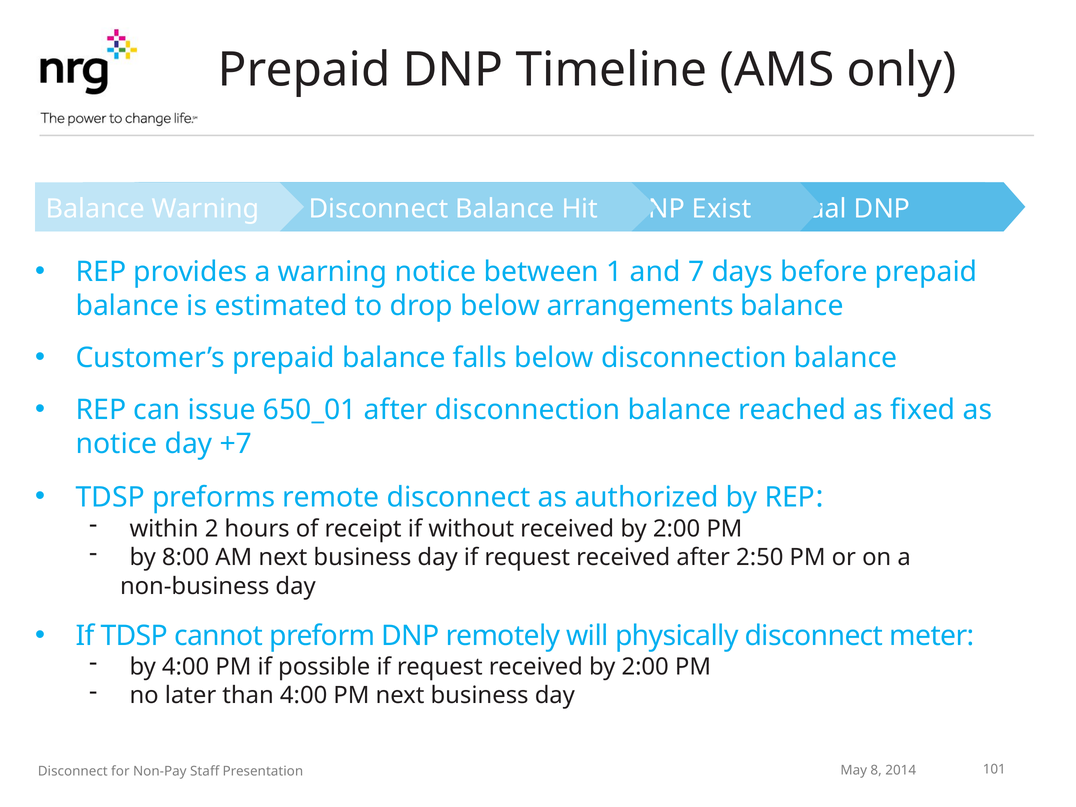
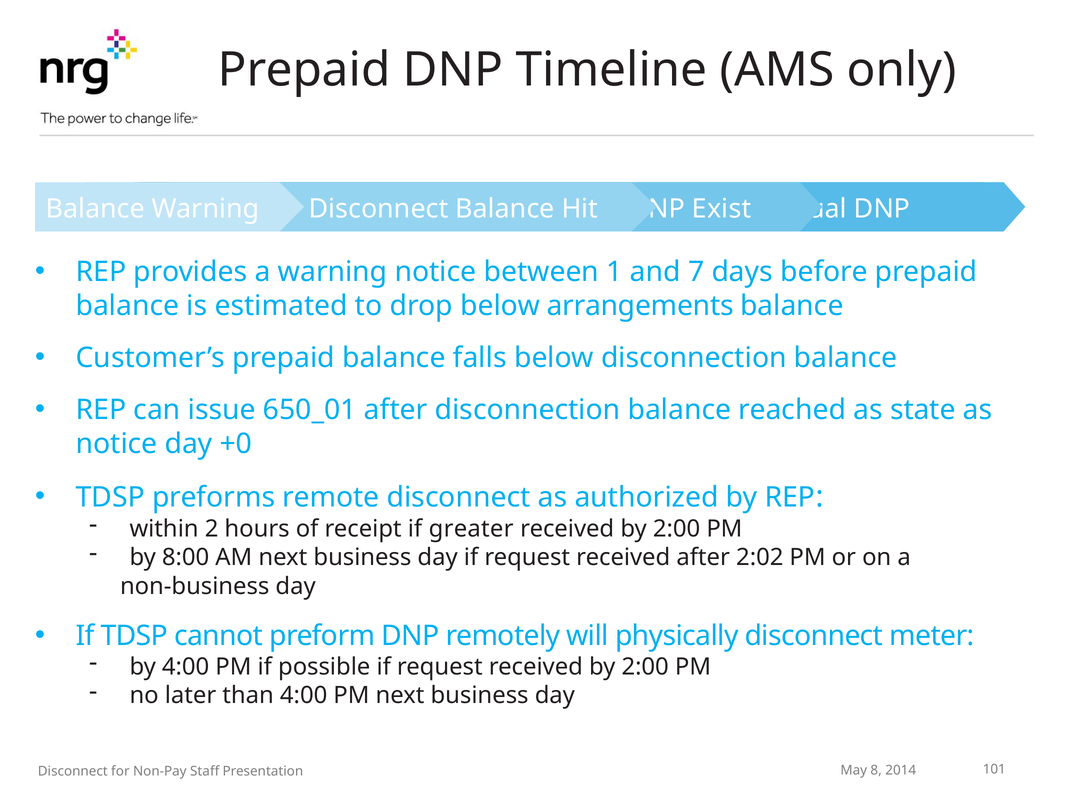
fixed: fixed -> state
+7: +7 -> +0
without: without -> greater
2:50: 2:50 -> 2:02
